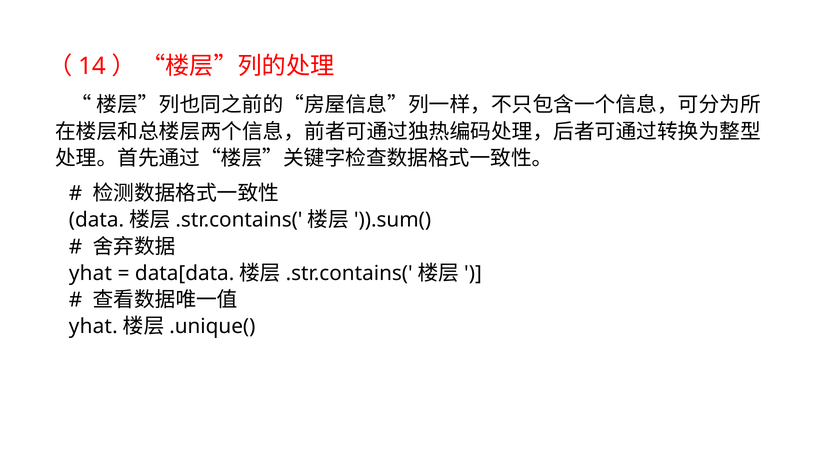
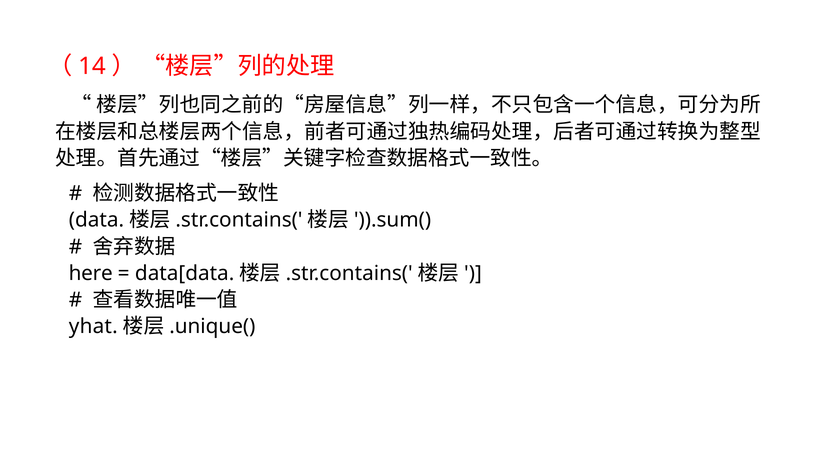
yhat at (90, 274): yhat -> here
